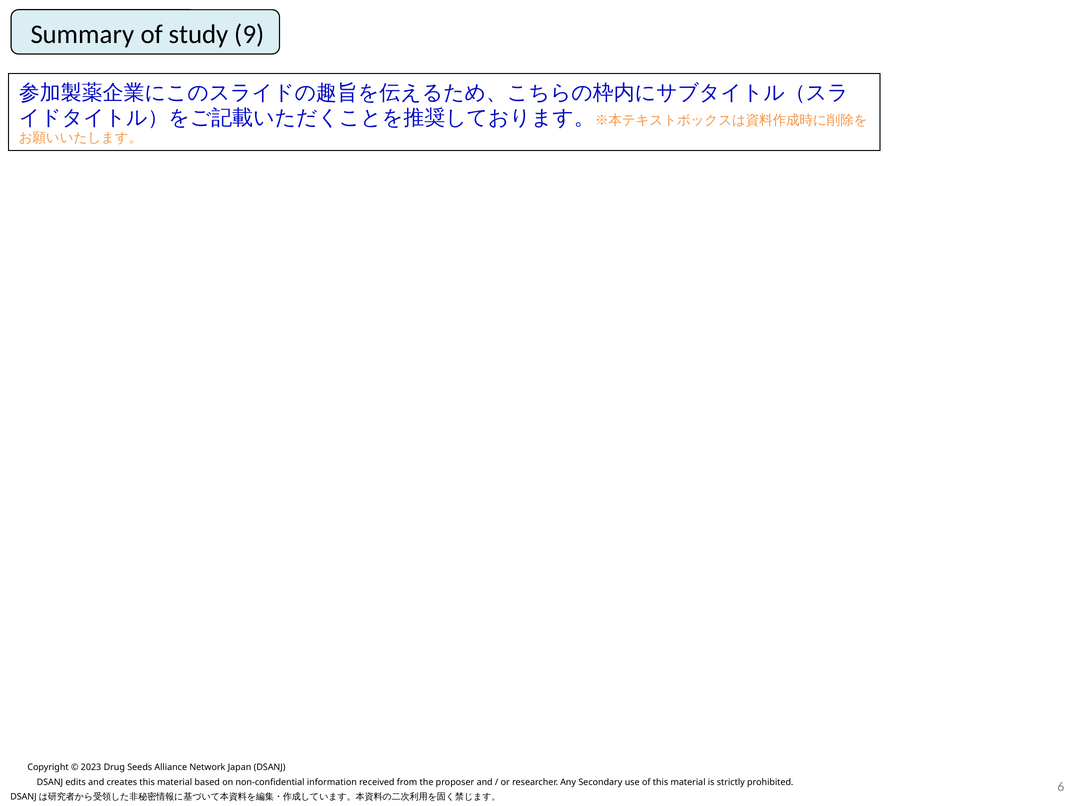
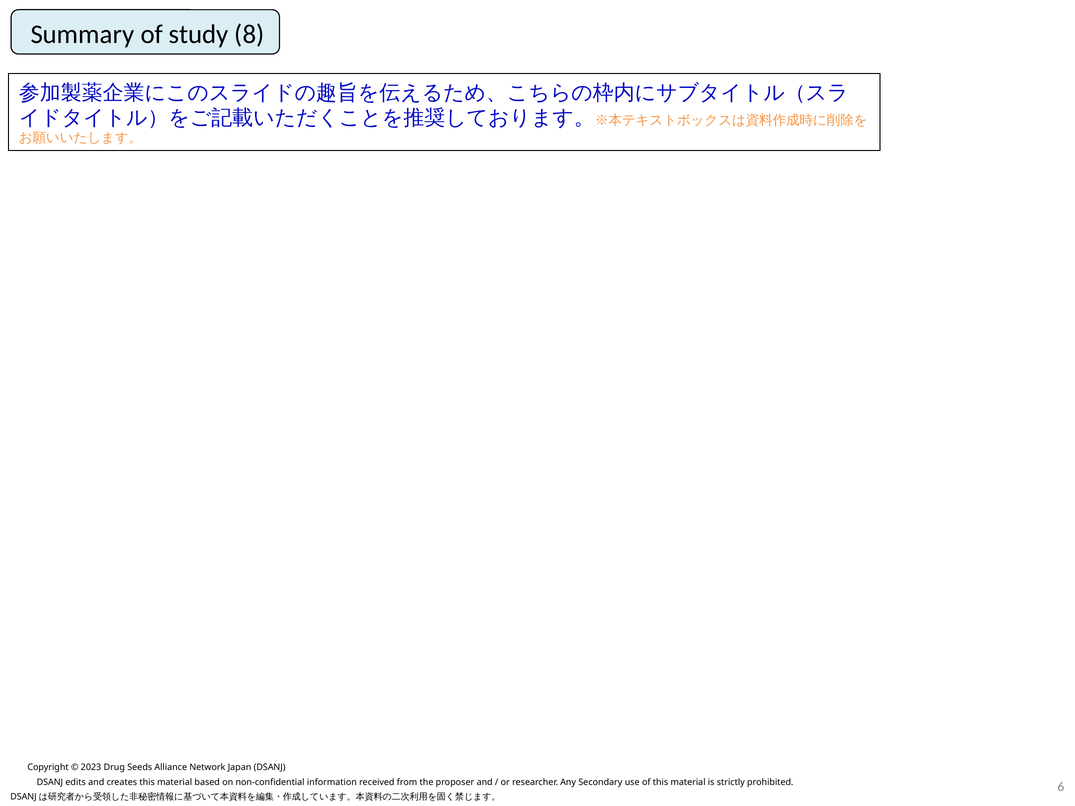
9: 9 -> 8
